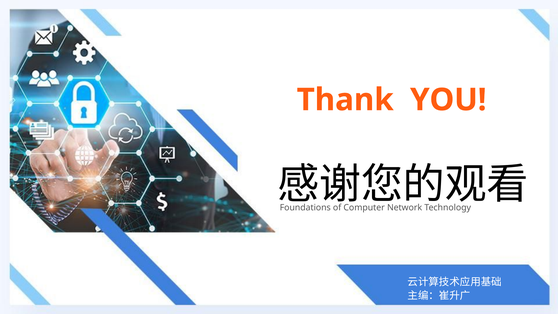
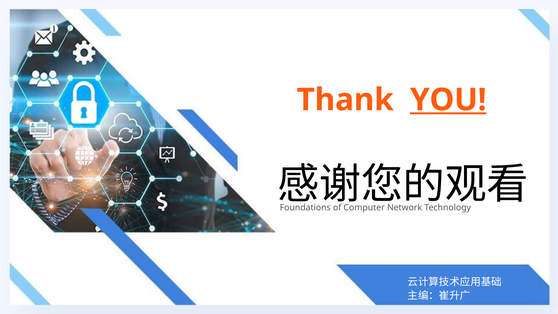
YOU underline: none -> present
